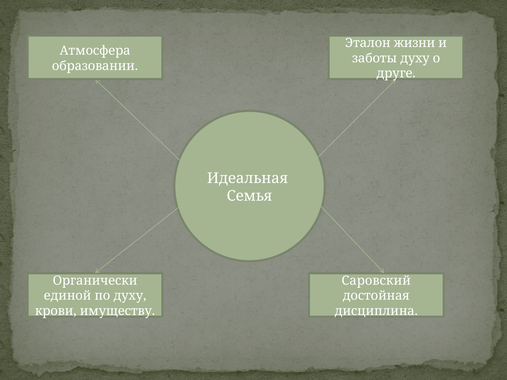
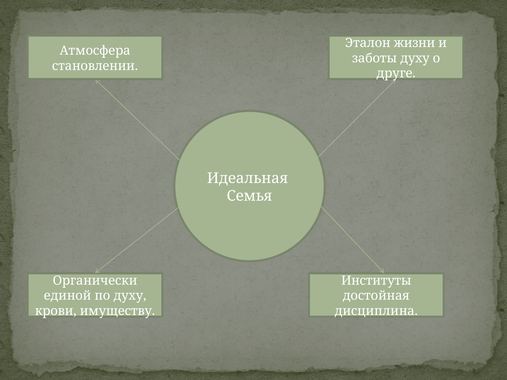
образовании: образовании -> становлении
Саровский: Саровский -> Институты
